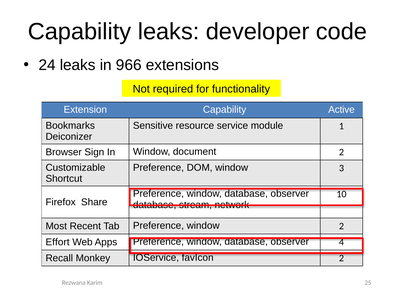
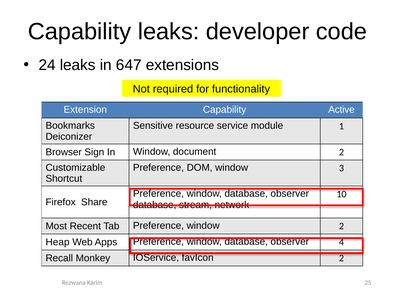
966: 966 -> 647
Effort: Effort -> Heap
